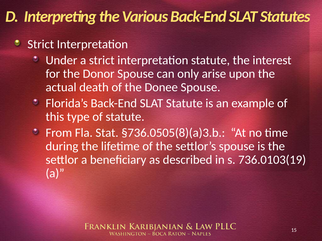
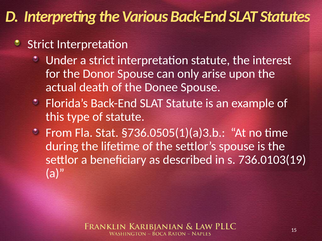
§736.0505(8)(a)3.b: §736.0505(8)(a)3.b -> §736.0505(1)(a)3.b
